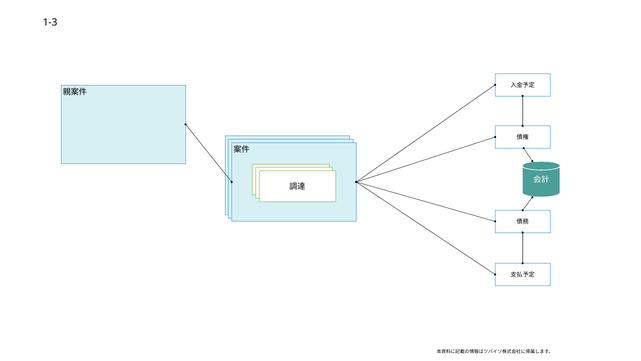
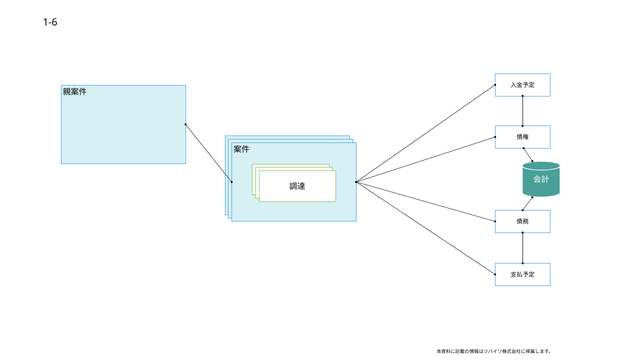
1-3: 1-3 -> 1-6
